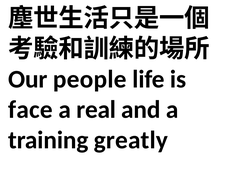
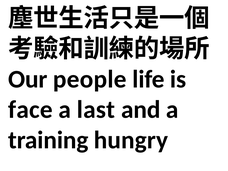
real: real -> last
greatly: greatly -> hungry
